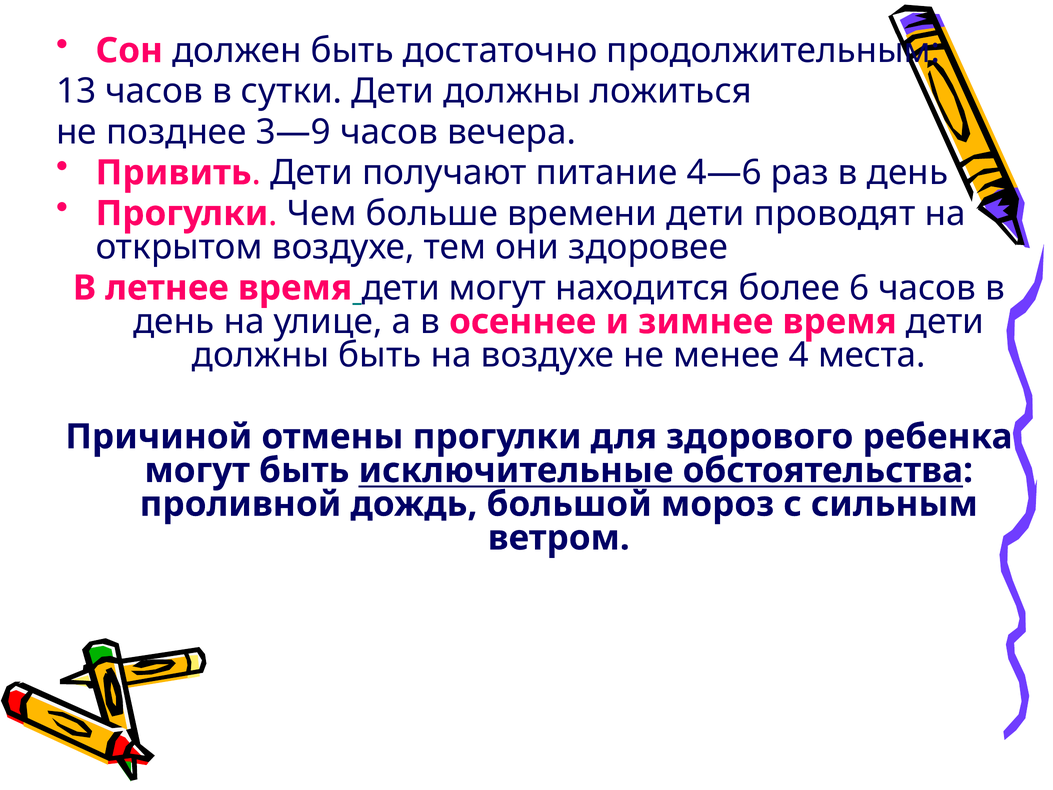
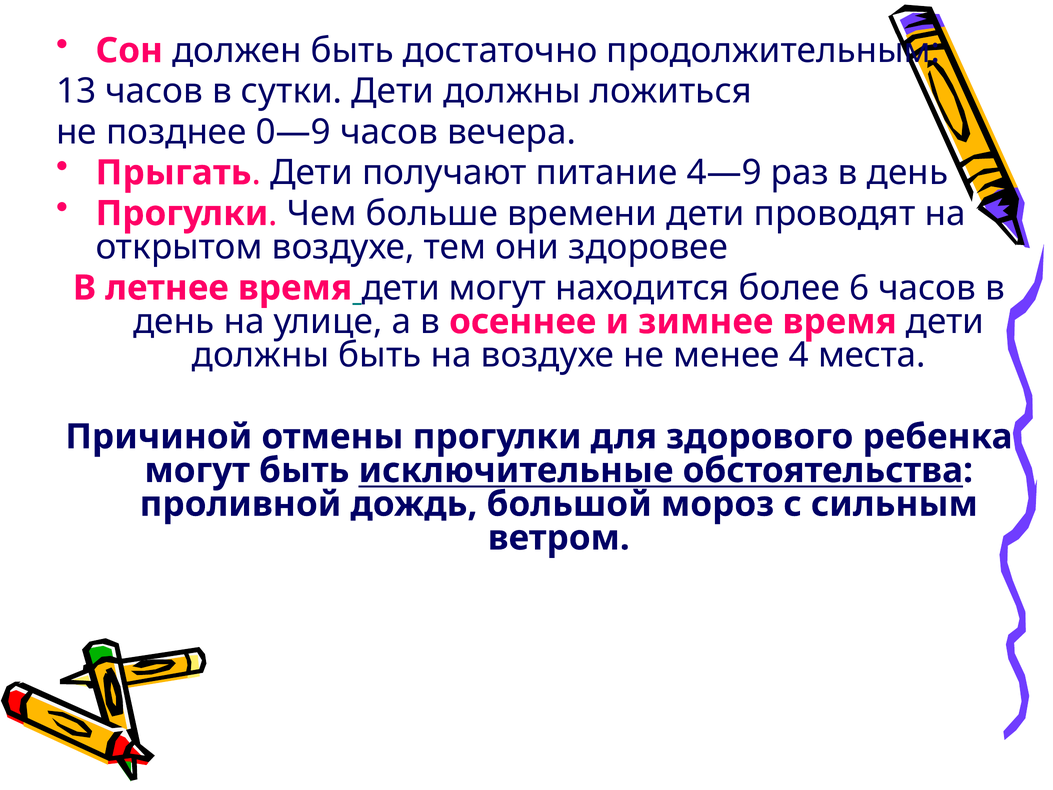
3—9: 3—9 -> 0—9
Привить: Привить -> Прыгать
4—6: 4—6 -> 4—9
